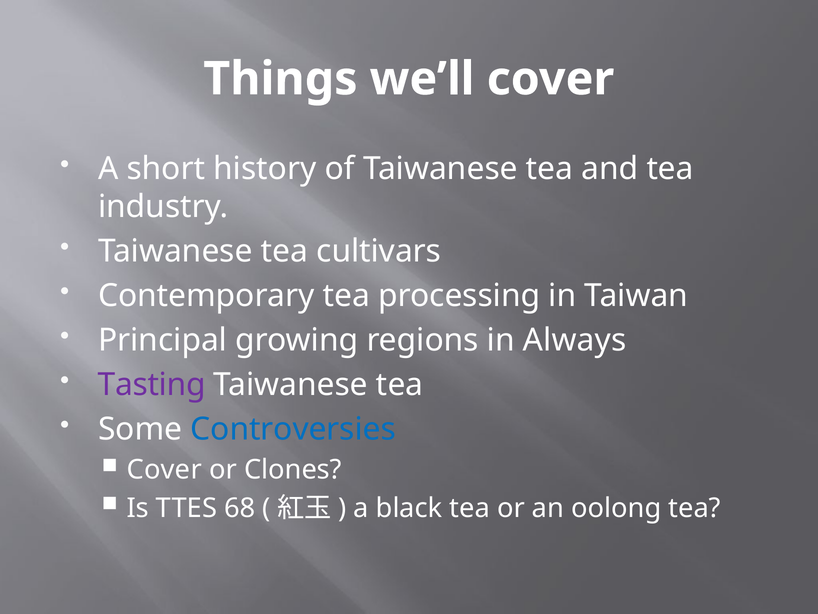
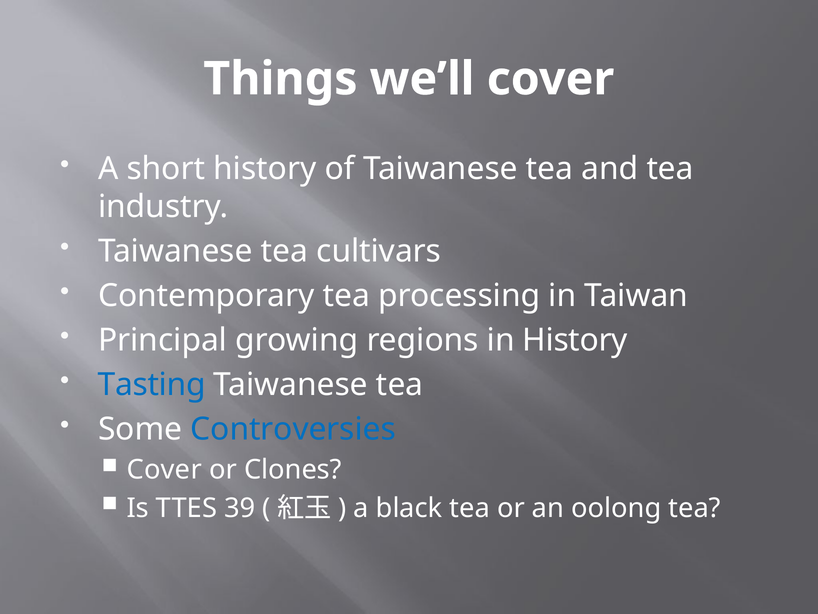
in Always: Always -> History
Tasting colour: purple -> blue
68: 68 -> 39
